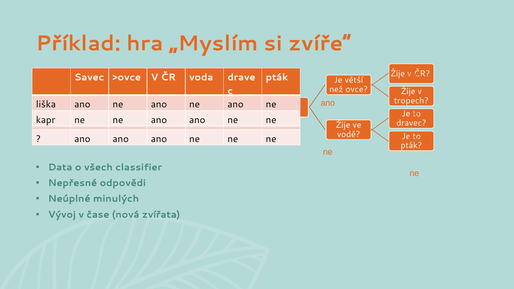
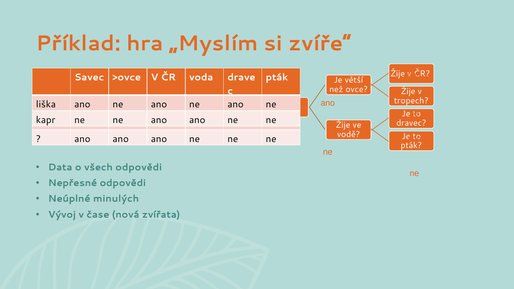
všech classifier: classifier -> odpovědi
